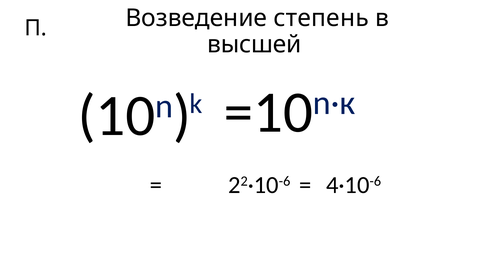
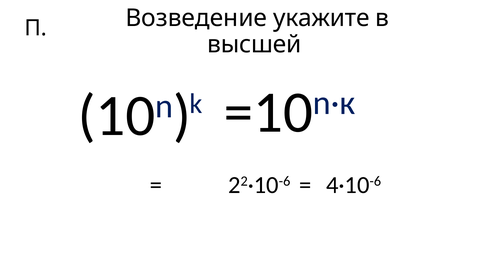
степень: степень -> укажите
